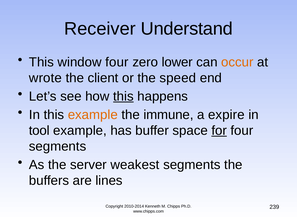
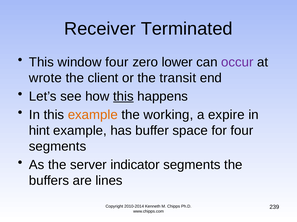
Understand: Understand -> Terminated
occur colour: orange -> purple
speed: speed -> transit
immune: immune -> working
tool: tool -> hint
for underline: present -> none
weakest: weakest -> indicator
